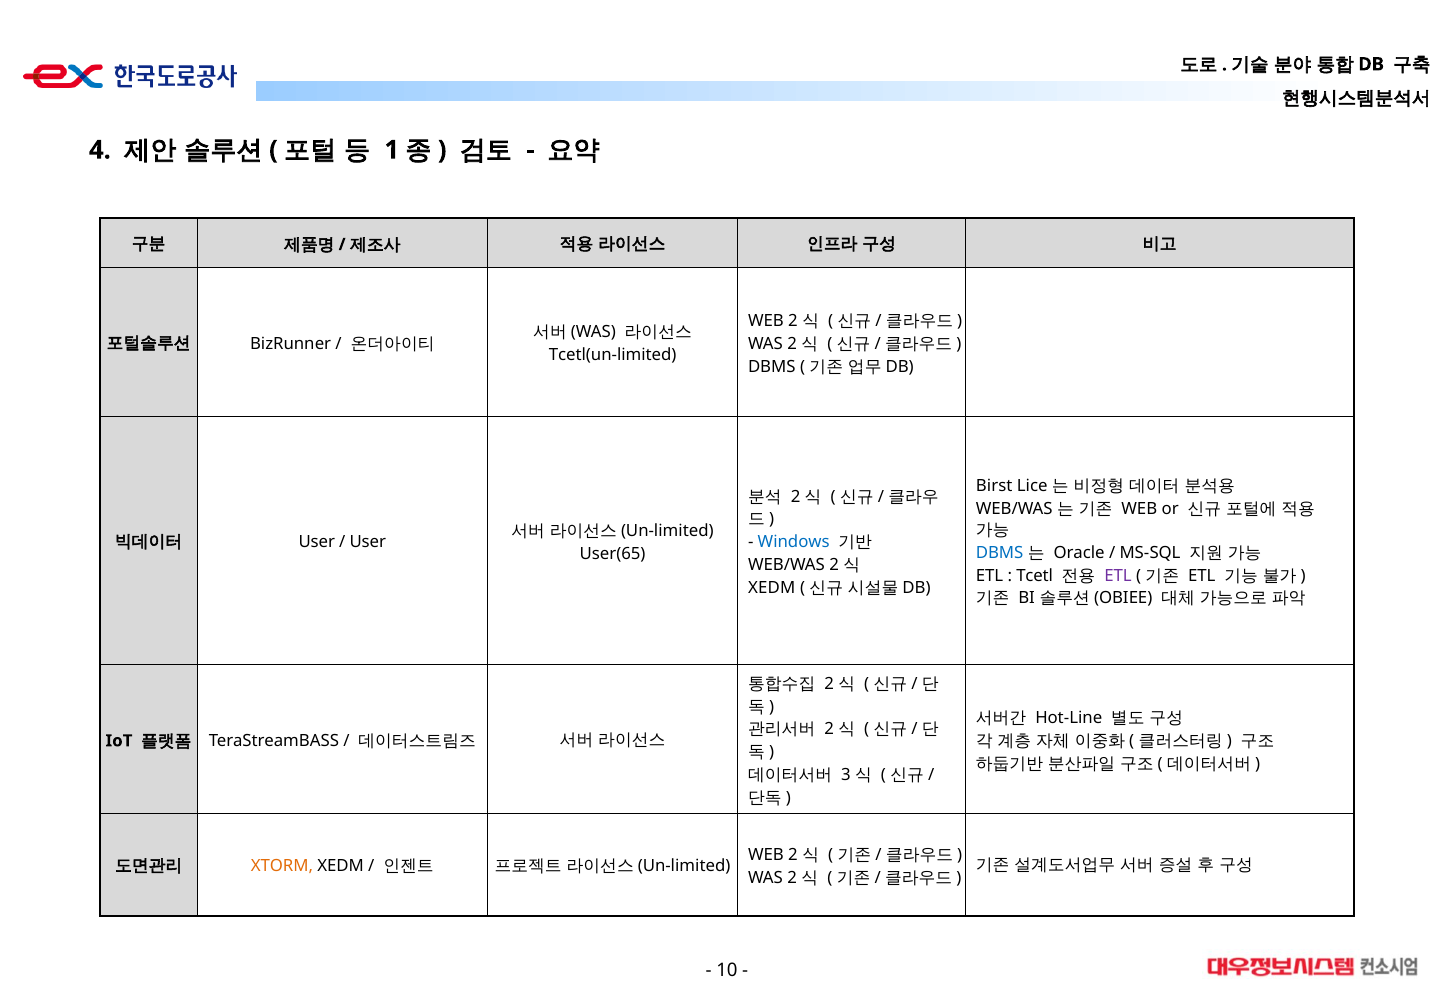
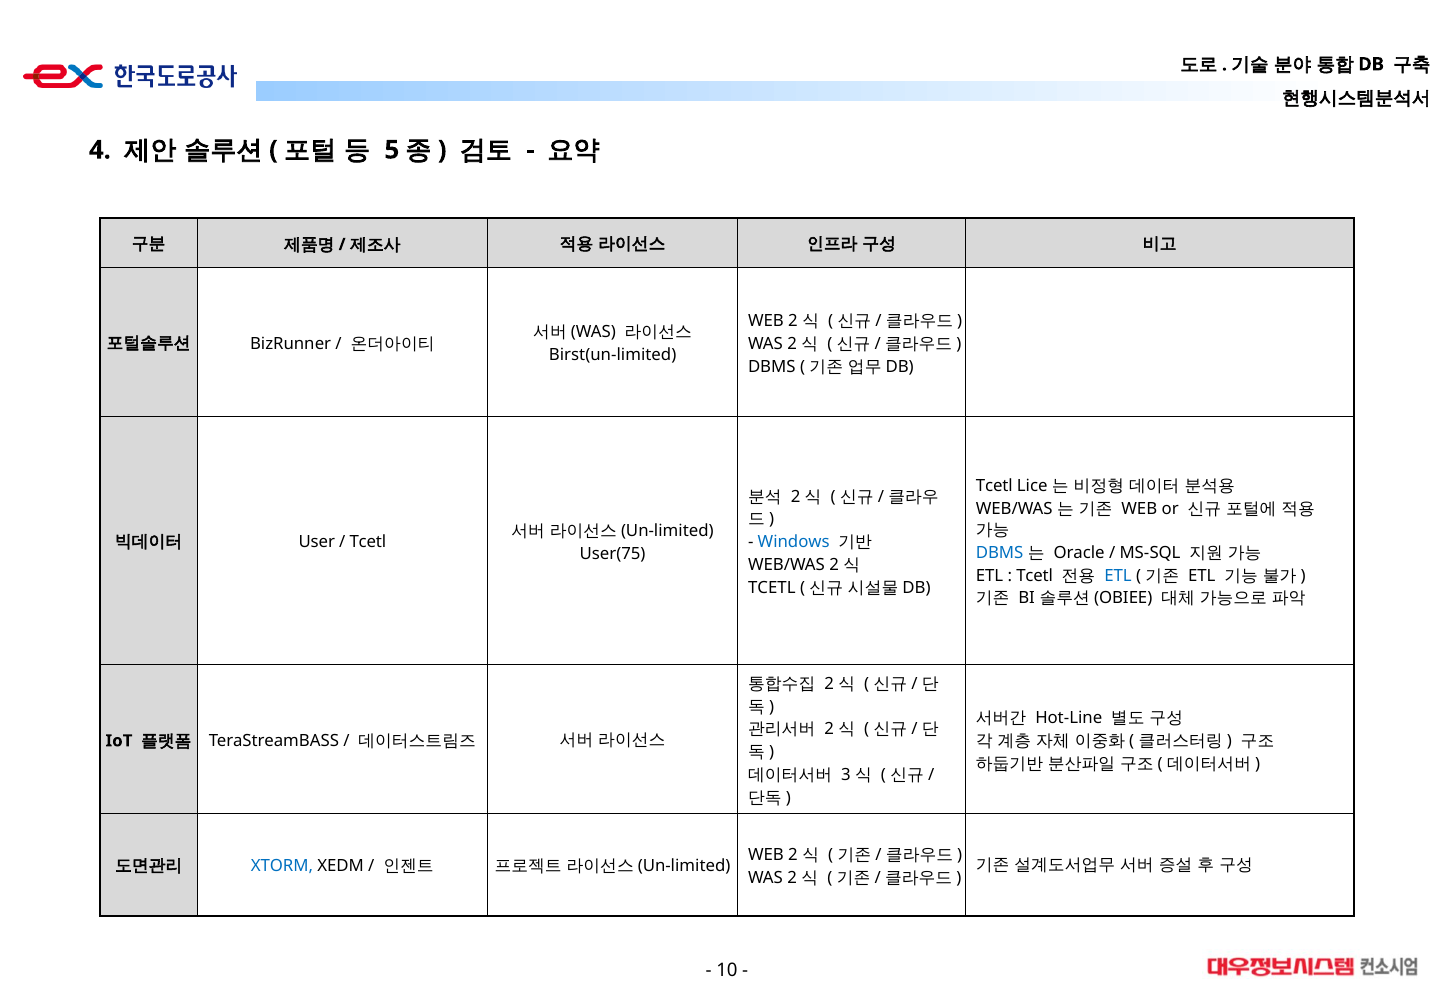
1: 1 -> 5
Tcetl(un-limited: Tcetl(un-limited -> Birst(un-limited
Birst at (994, 486): Birst -> Tcetl
User at (368, 542): User -> Tcetl
User(65: User(65 -> User(75
ETL at (1118, 575) colour: purple -> blue
XEDM at (772, 588): XEDM -> TCETL
XTORM colour: orange -> blue
